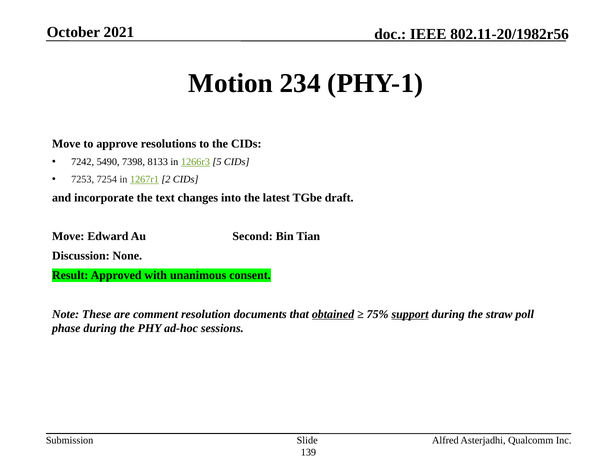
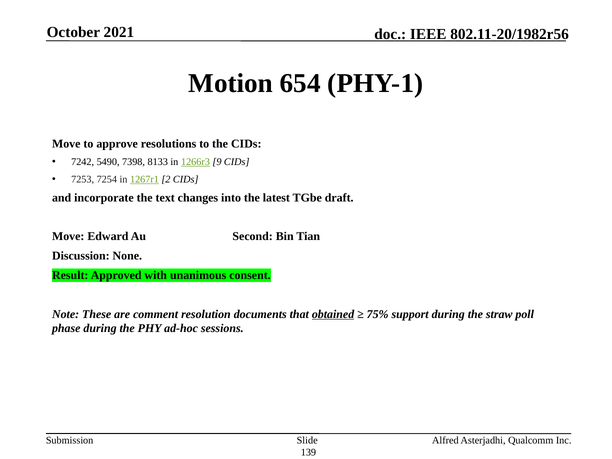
234: 234 -> 654
5: 5 -> 9
support underline: present -> none
